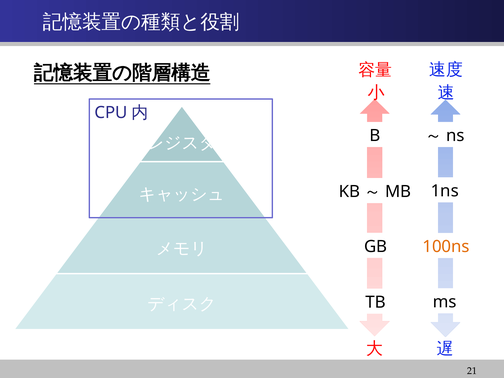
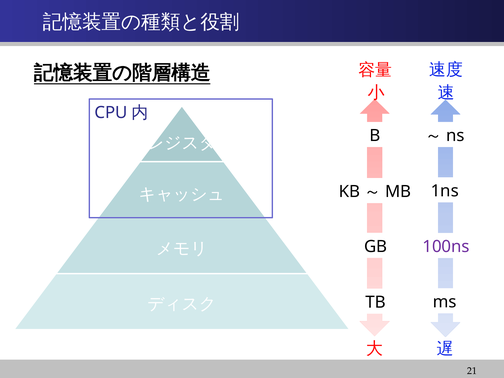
100ns colour: orange -> purple
